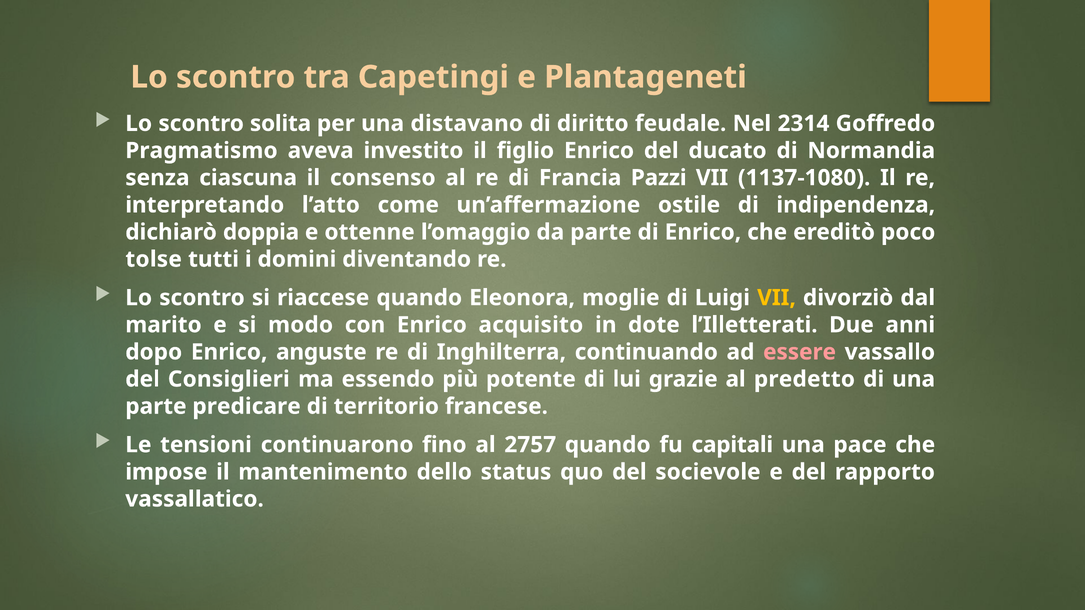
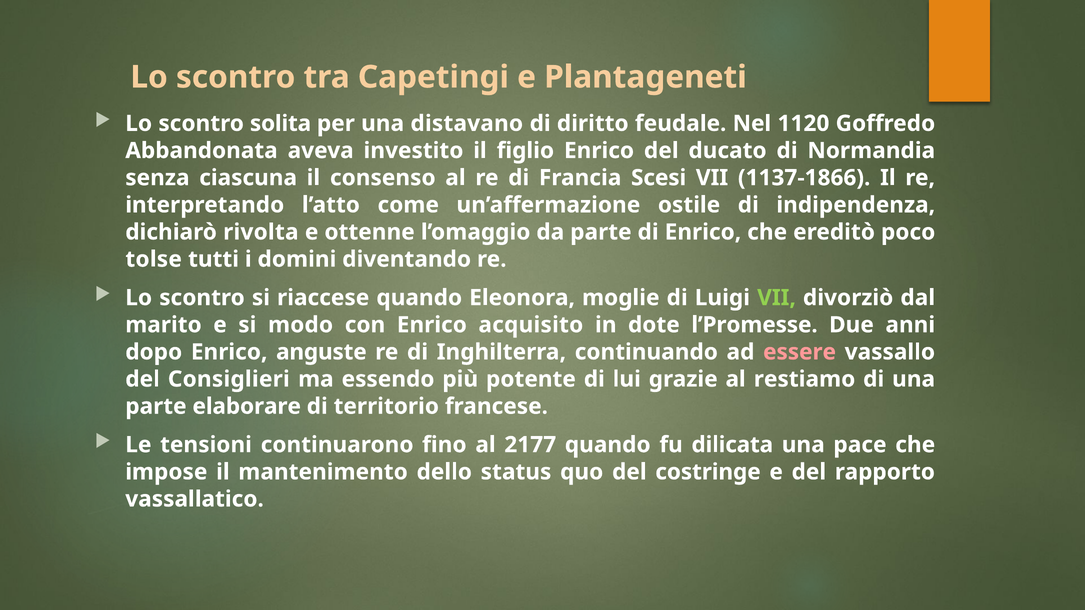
2314: 2314 -> 1120
Pragmatismo: Pragmatismo -> Abbandonata
Pazzi: Pazzi -> Scesi
1137-1080: 1137-1080 -> 1137-1866
doppia: doppia -> rivolta
VII at (777, 298) colour: yellow -> light green
l’Illetterati: l’Illetterati -> l’Promesse
predetto: predetto -> restiamo
predicare: predicare -> elaborare
2757: 2757 -> 2177
capitali: capitali -> dilicata
socievole: socievole -> costringe
